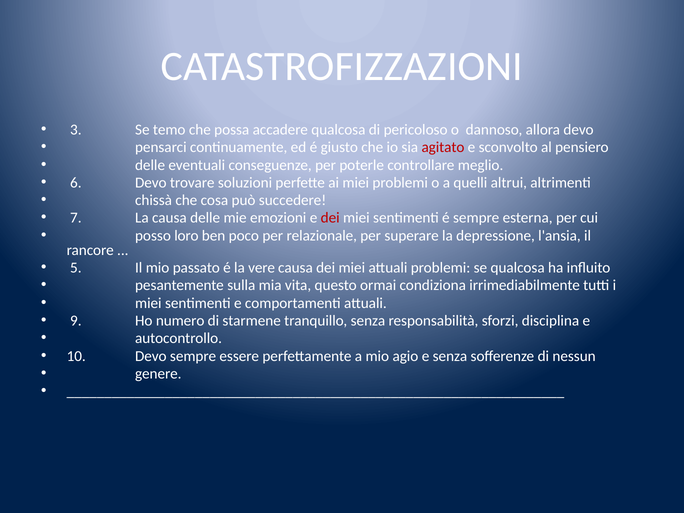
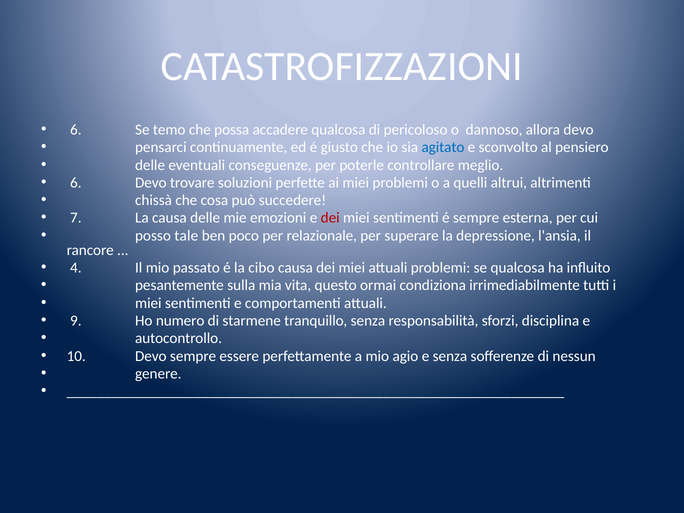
3 at (76, 130): 3 -> 6
agitato colour: red -> blue
loro: loro -> tale
5: 5 -> 4
vere: vere -> cibo
